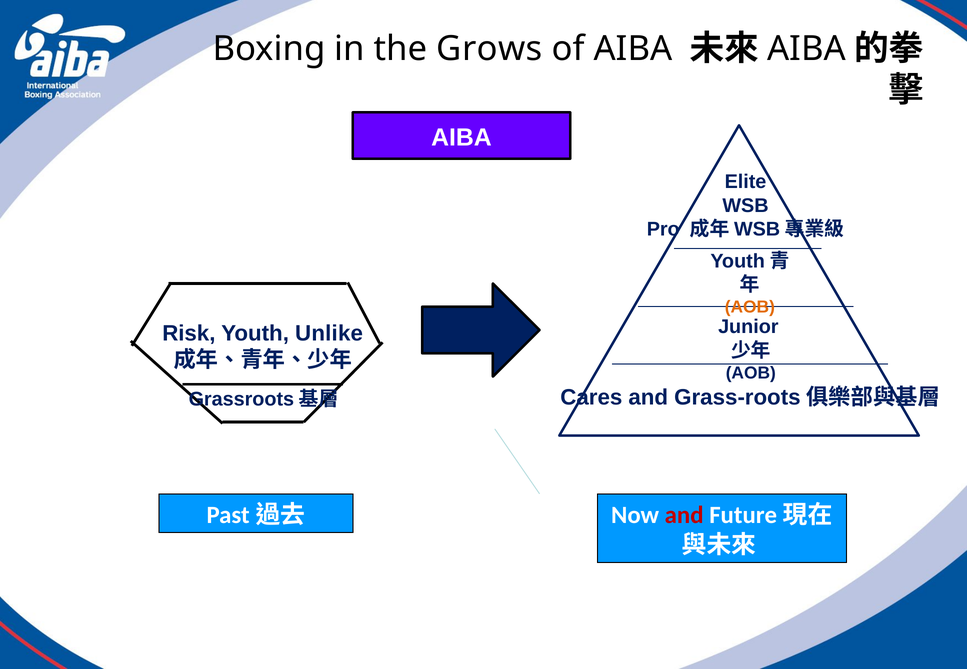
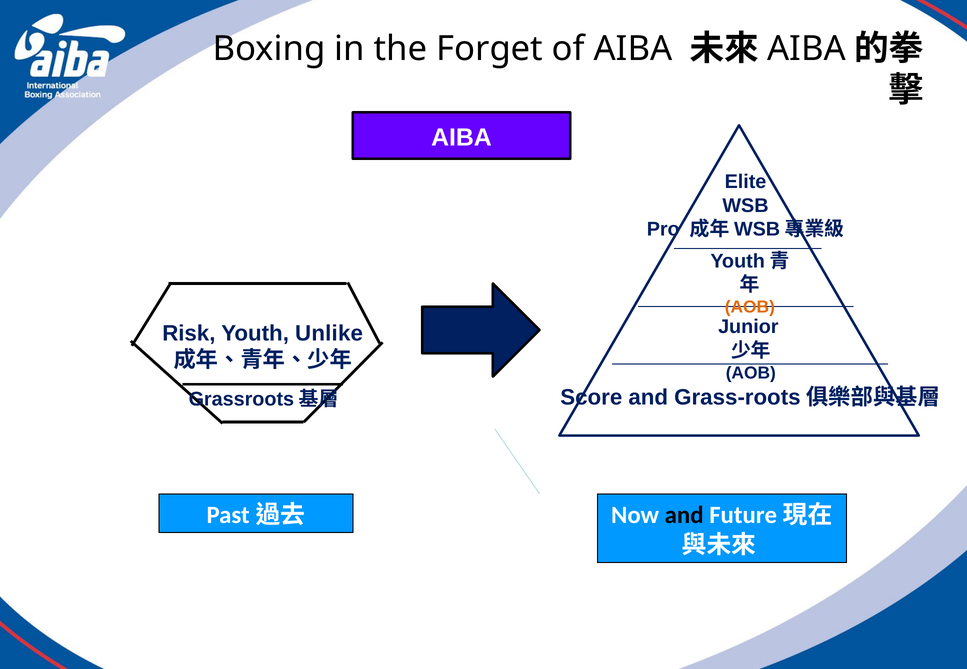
Grows: Grows -> Forget
Cares: Cares -> Score
and at (684, 515) colour: red -> black
